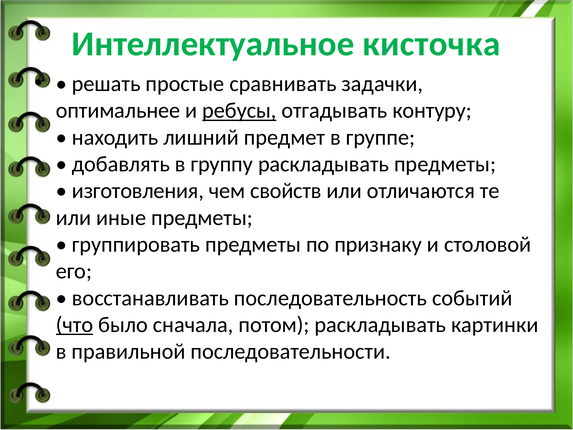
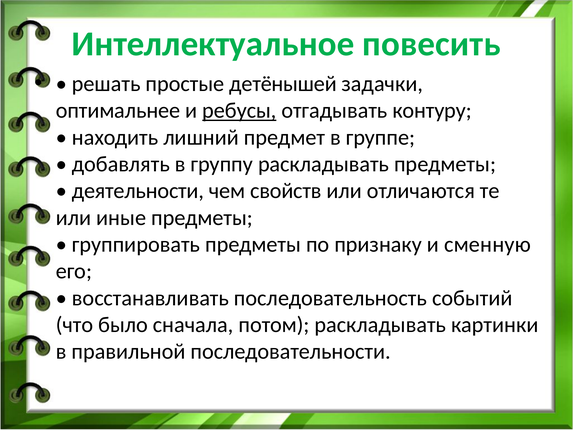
кисточка: кисточка -> повесить
сравнивать: сравнивать -> детёнышей
изготовления: изготовления -> деятельности
столовой: столовой -> сменную
что underline: present -> none
